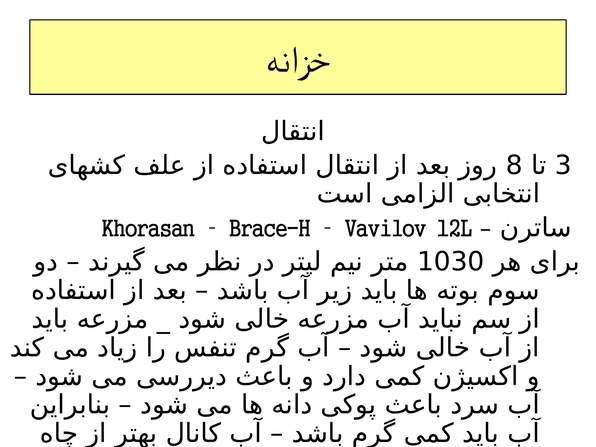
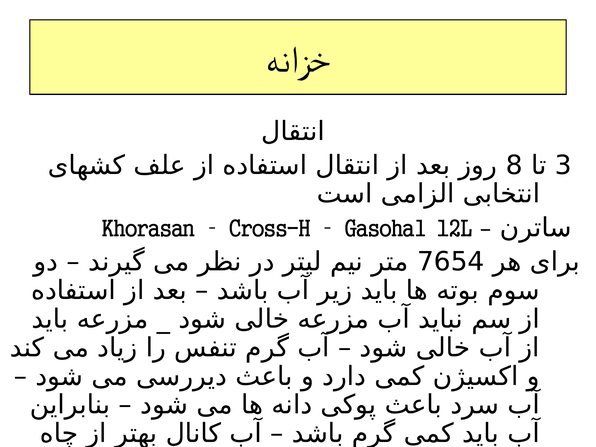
Brace-H: Brace-H -> Cross-H
Vavilov: Vavilov -> Gasohal
1030: 1030 -> 7654
